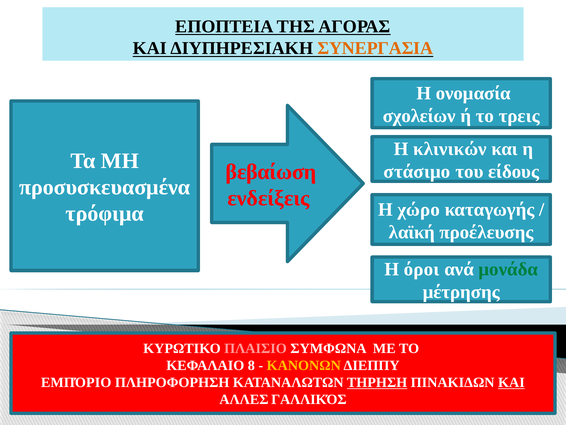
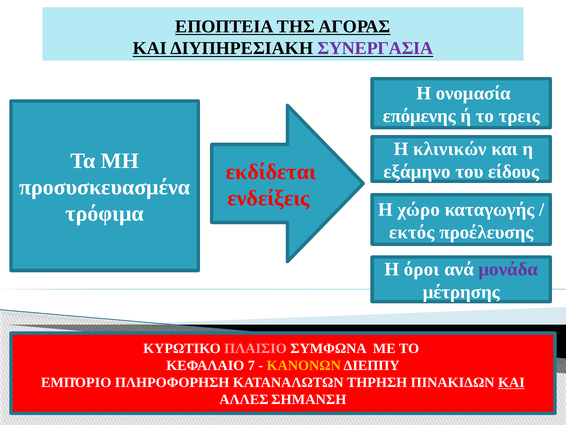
ΣΥΝΕΡΓΑΣΙΑ colour: orange -> purple
σχολείων: σχολείων -> επόμενης
βεβαίωση: βεβαίωση -> εκδίδεται
στάσιμο: στάσιμο -> εξάμηνο
λαϊκή: λαϊκή -> εκτός
μονάδα colour: green -> purple
8: 8 -> 7
ΤΗΡΗΣΗ underline: present -> none
ΓΑΛΛΙΚΌΣ: ΓΑΛΛΙΚΌΣ -> ΣΗΜΑΝΣΗ
